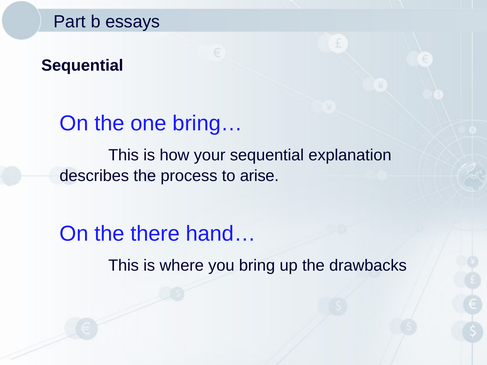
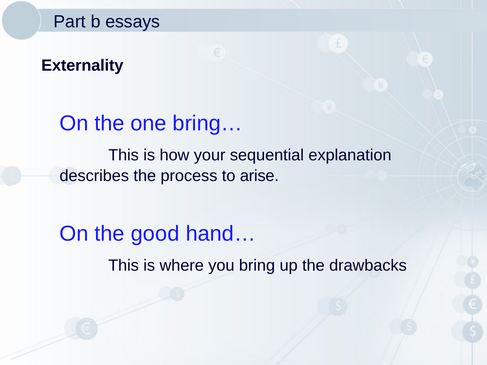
Sequential at (82, 66): Sequential -> Externality
there: there -> good
